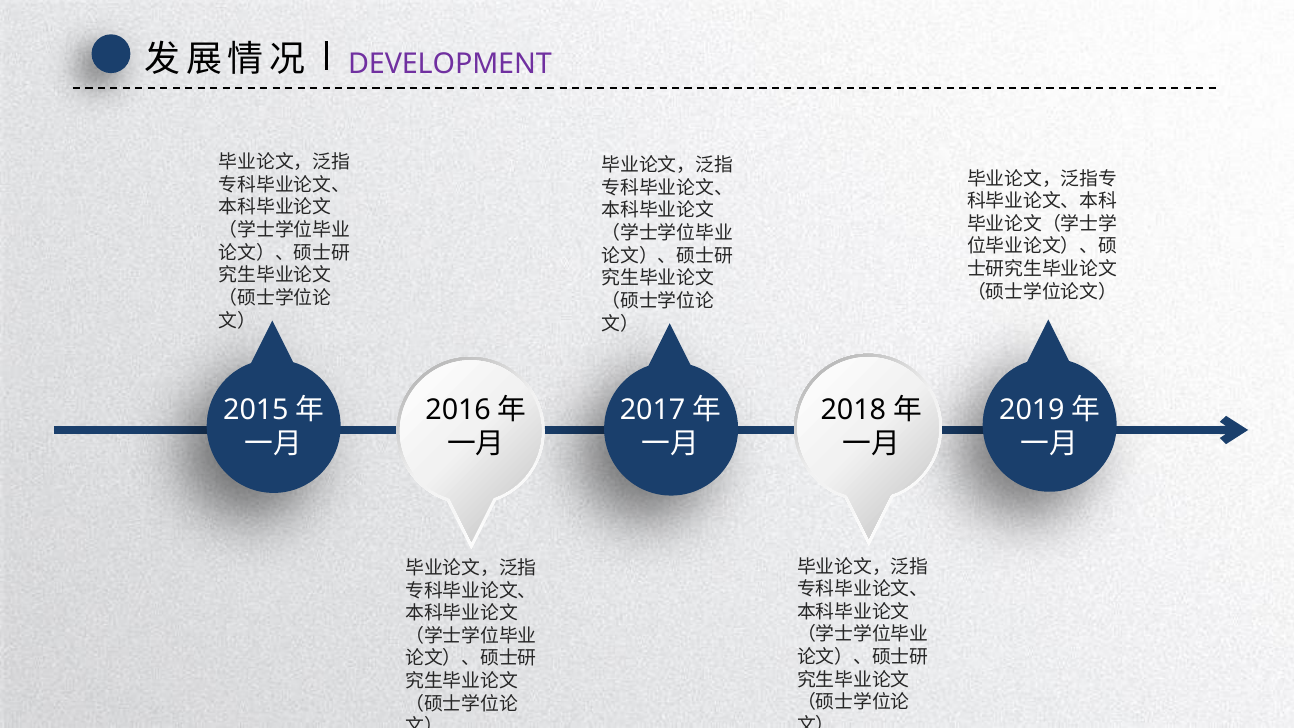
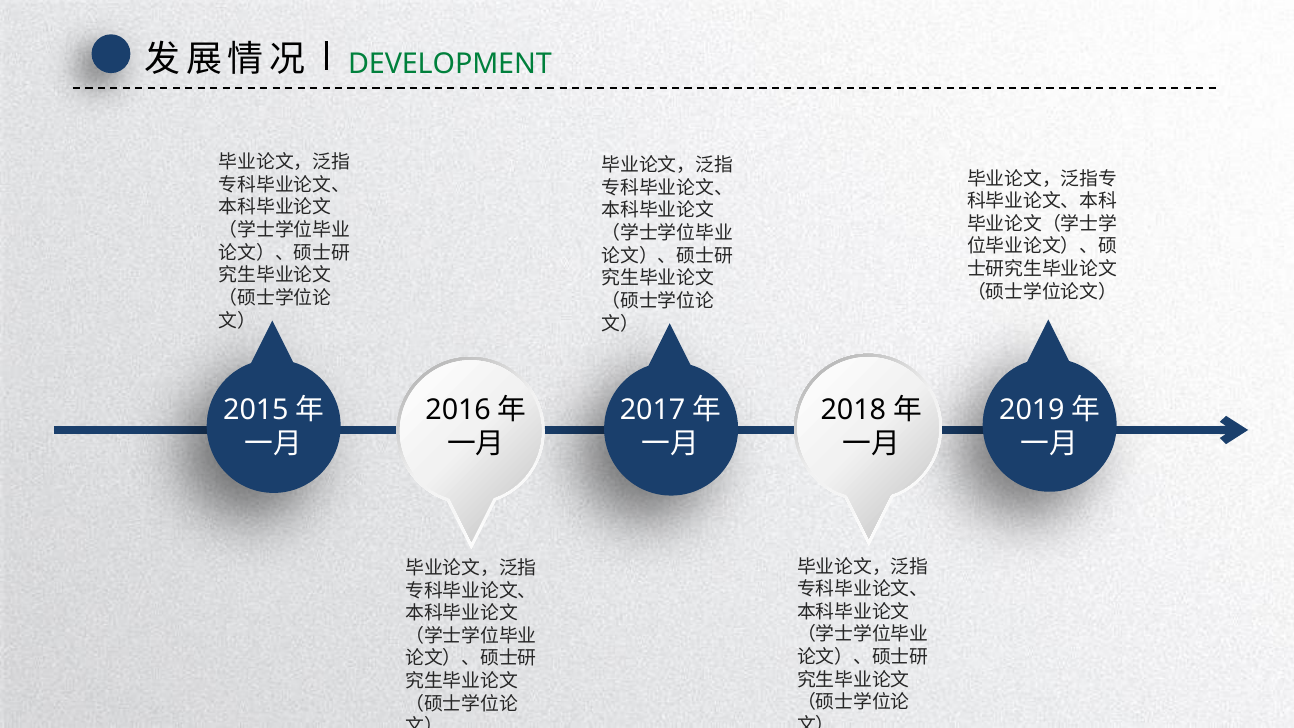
DEVELOPMENT colour: purple -> green
